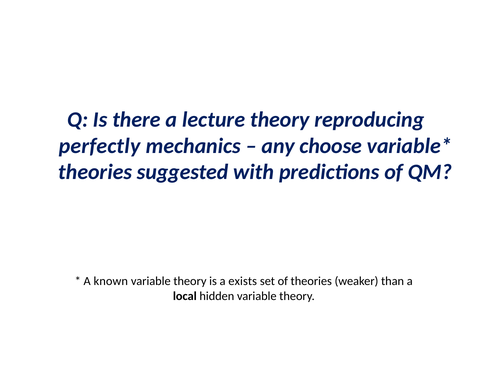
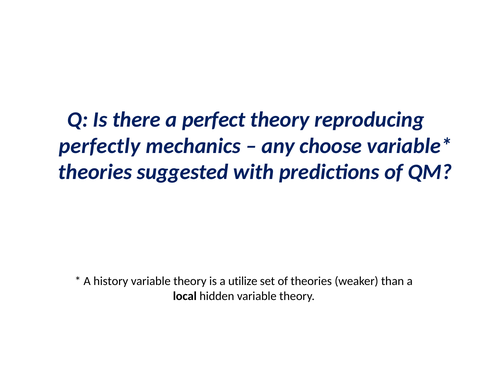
lecture: lecture -> perfect
known: known -> history
exists: exists -> utilize
